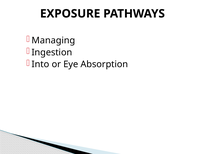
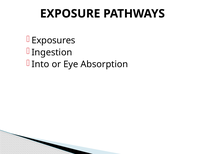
Managing: Managing -> Exposures
